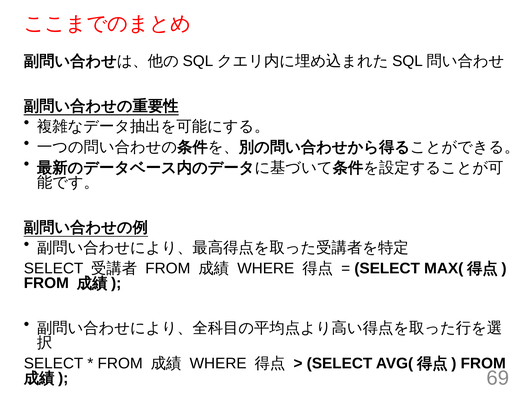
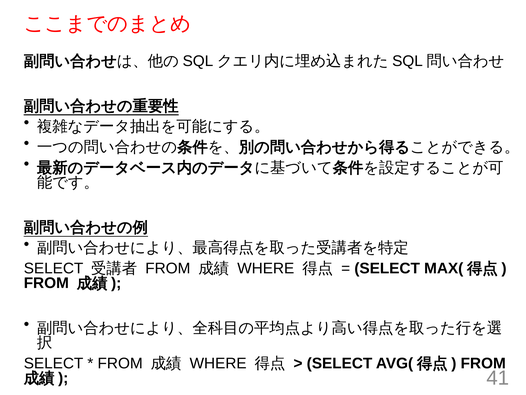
69: 69 -> 41
